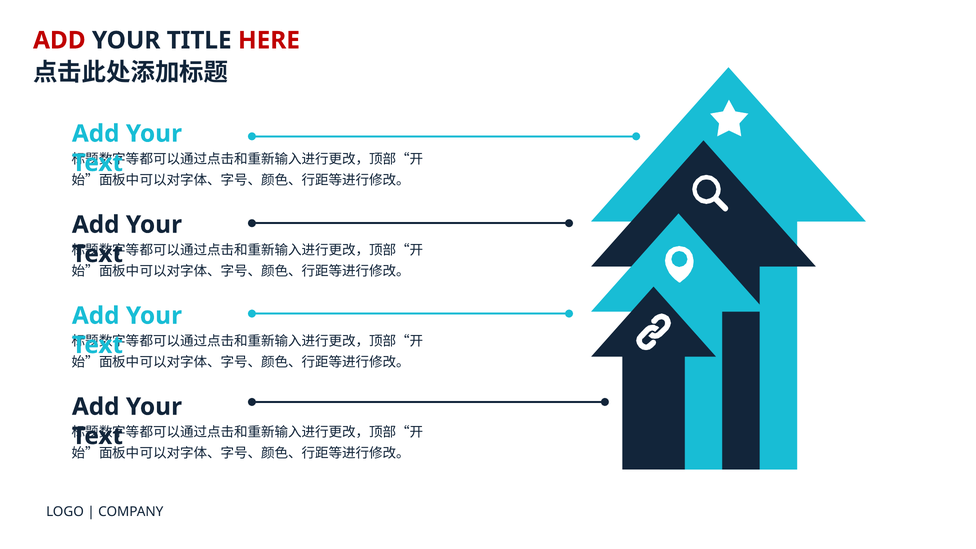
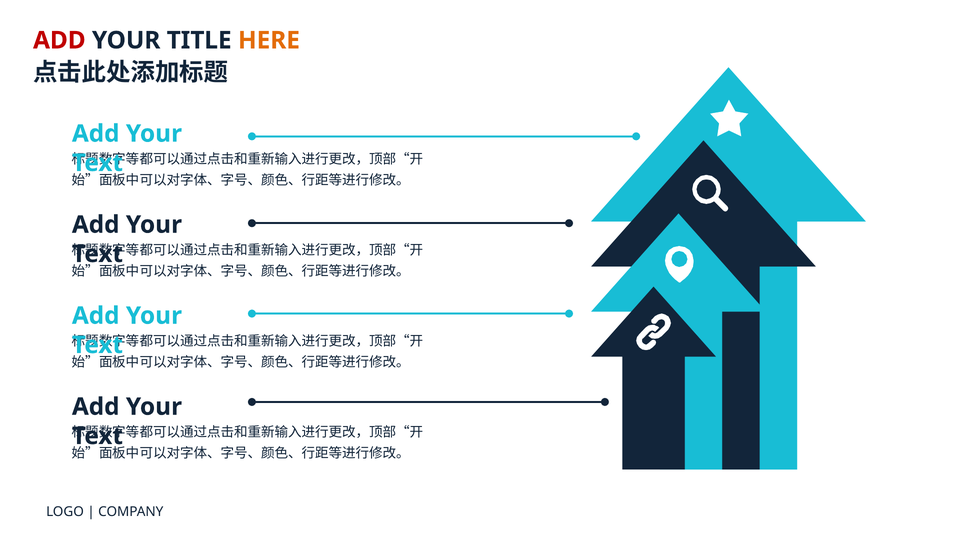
HERE colour: red -> orange
